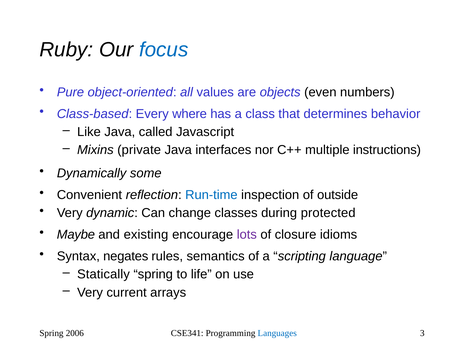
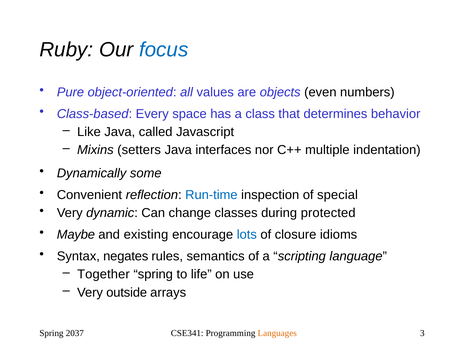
where: where -> space
private: private -> setters
instructions: instructions -> indentation
outside: outside -> special
lots colour: purple -> blue
Statically: Statically -> Together
current: current -> outside
2006: 2006 -> 2037
Languages colour: blue -> orange
